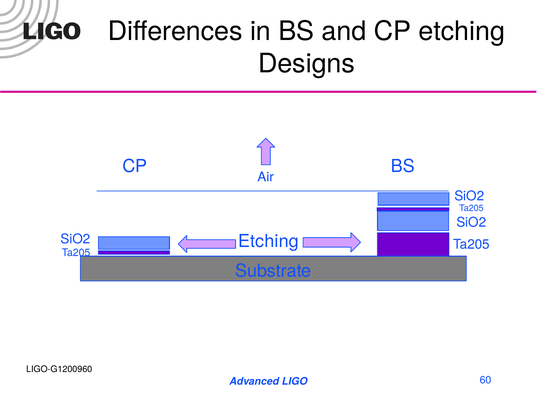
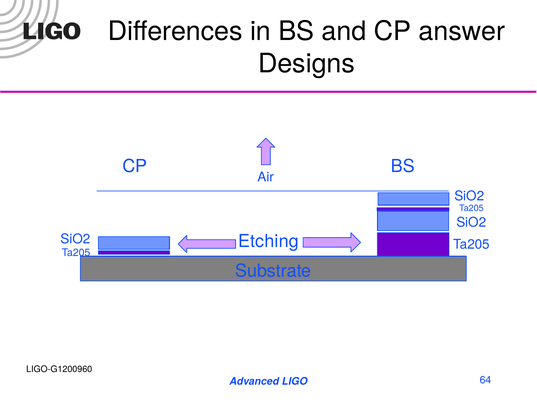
CP etching: etching -> answer
60: 60 -> 64
